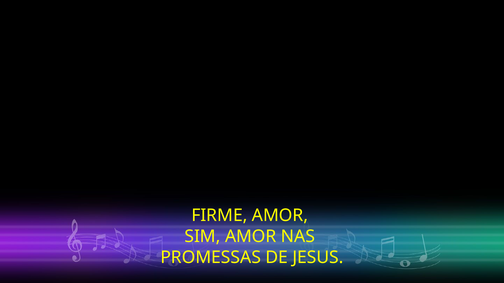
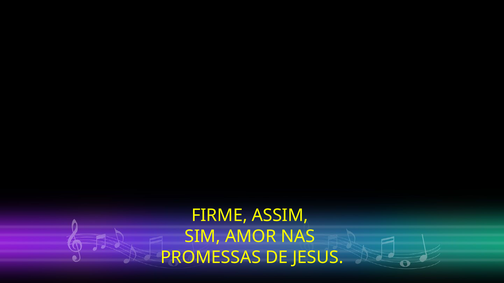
FIRME AMOR: AMOR -> ASSIM
